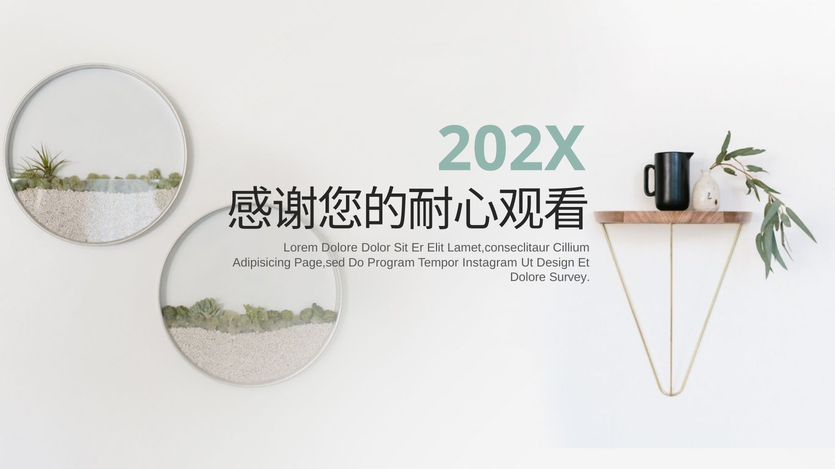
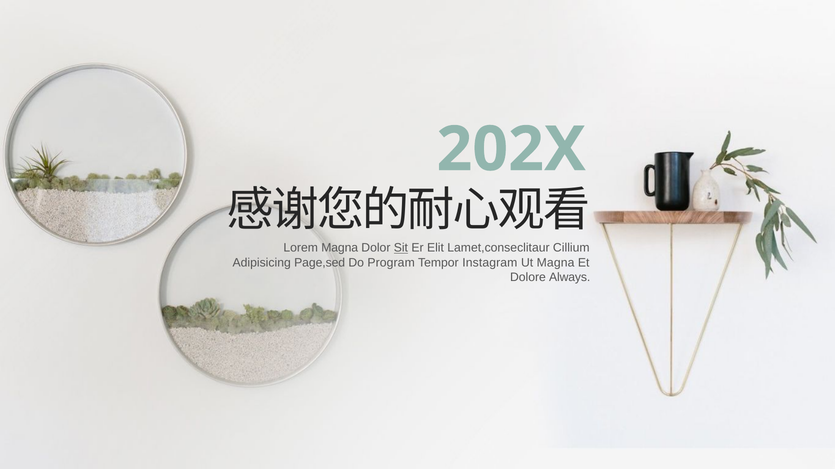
Lorem Dolore: Dolore -> Magna
Sit underline: none -> present
Ut Design: Design -> Magna
Survey: Survey -> Always
